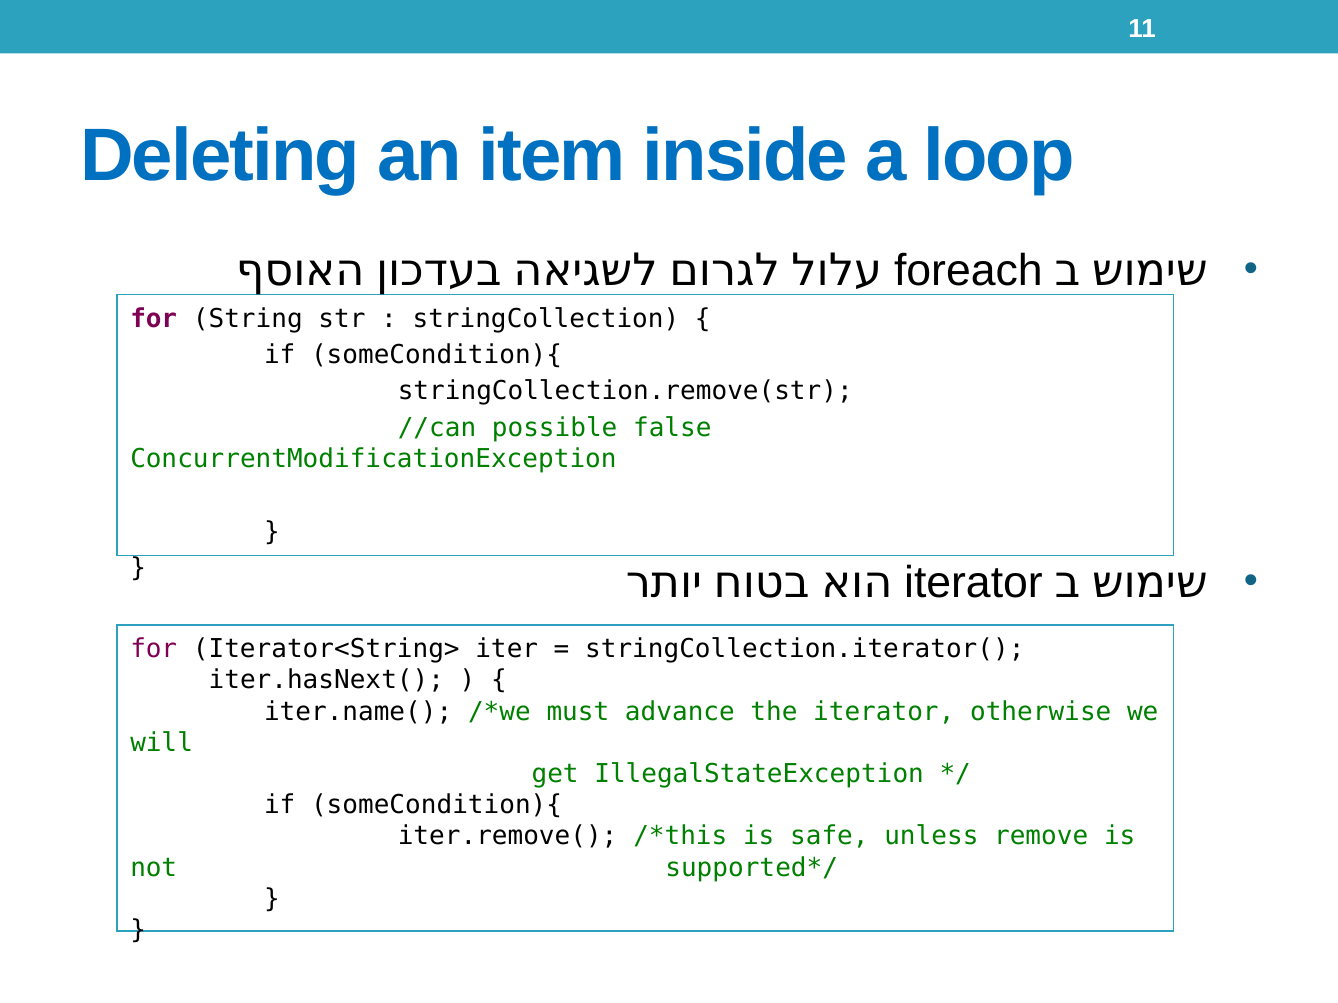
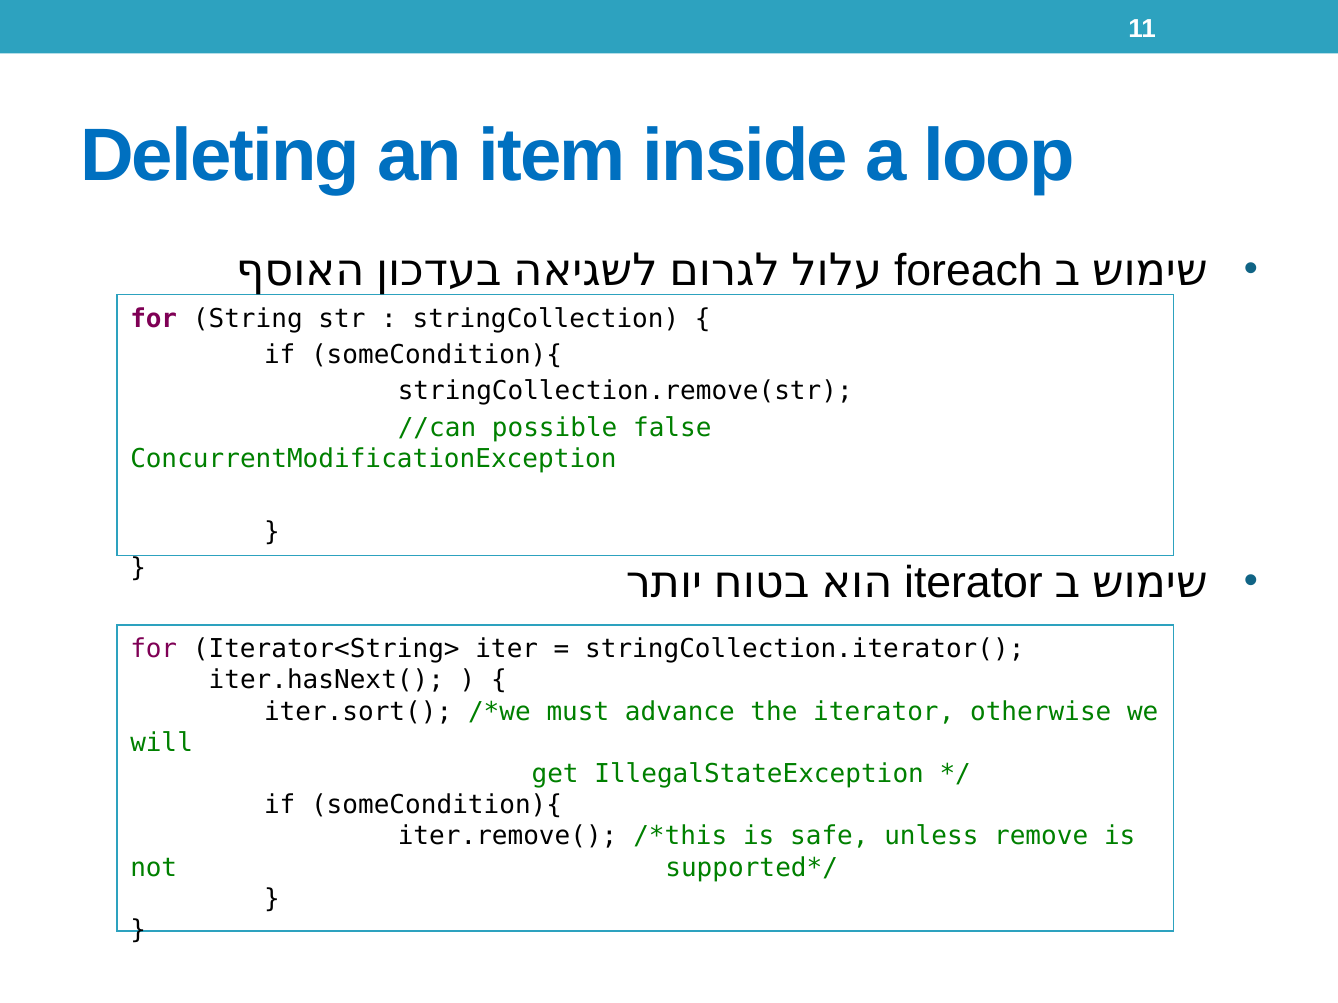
iter.name(: iter.name( -> iter.sort(
